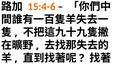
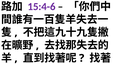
15:4-6 colour: orange -> purple
